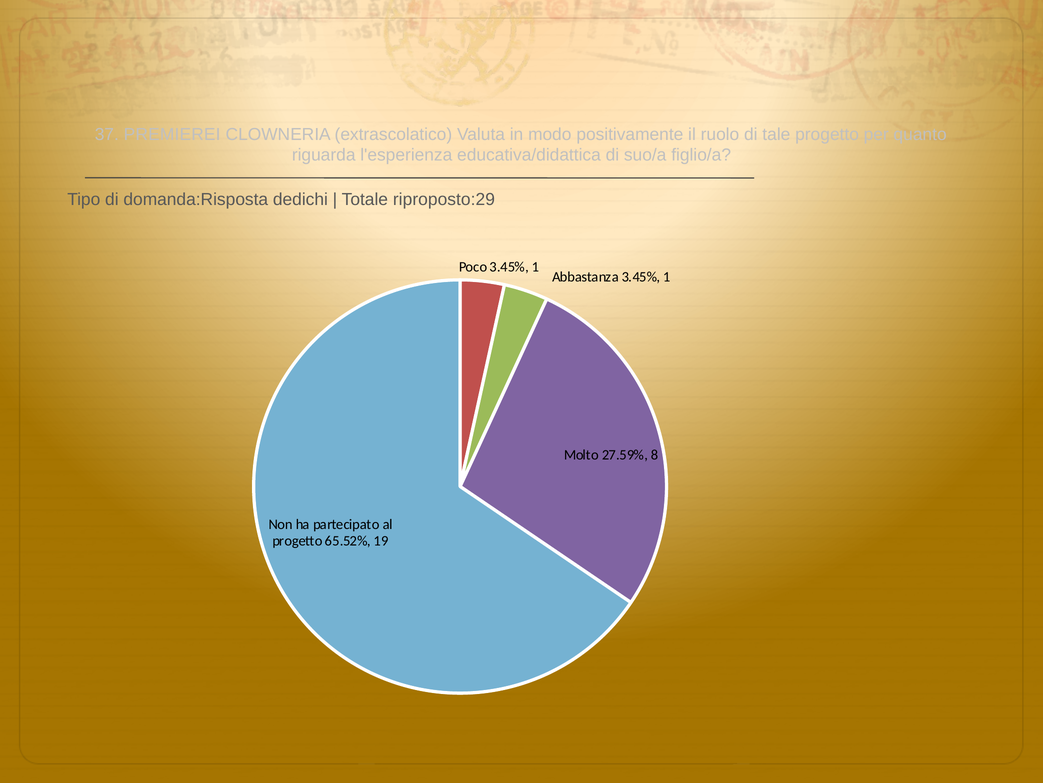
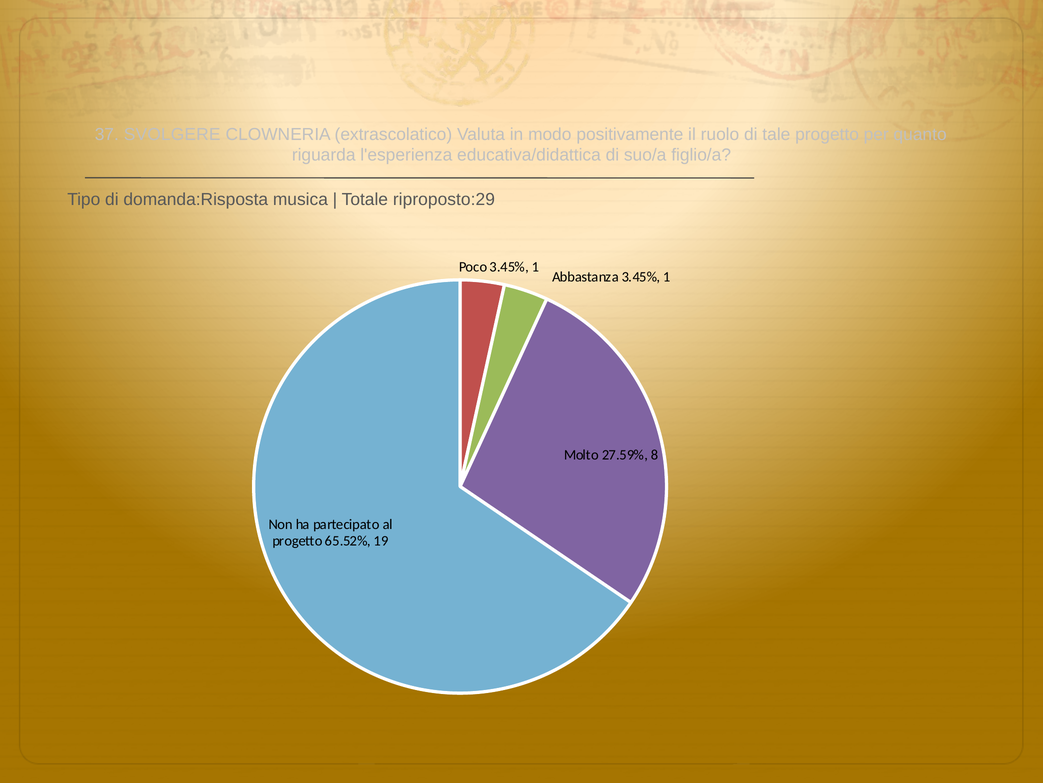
PREMIEREI: PREMIEREI -> SVOLGERE
dedichi: dedichi -> musica
